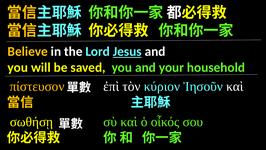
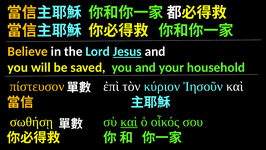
καὶ at (129, 122) underline: none -> present
